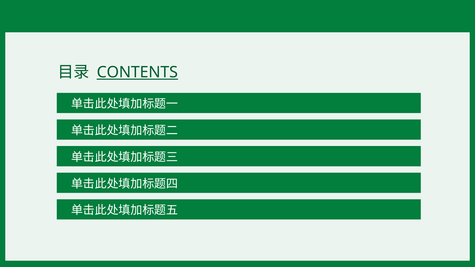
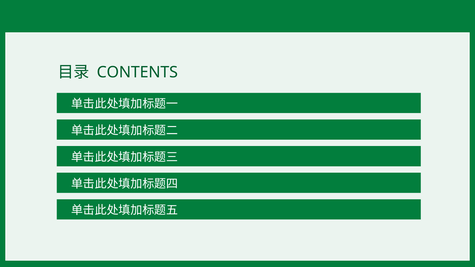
CONTENTS underline: present -> none
